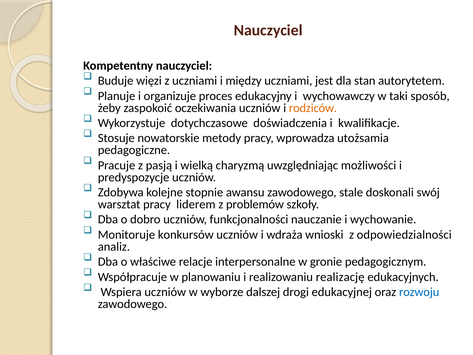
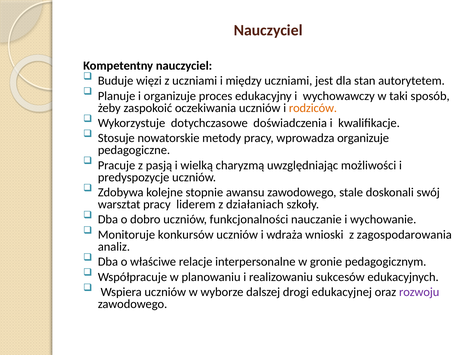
wprowadza utożsamia: utożsamia -> organizuje
problemów: problemów -> działaniach
odpowiedzialności: odpowiedzialności -> zagospodarowania
realizację: realizację -> sukcesów
rozwoju colour: blue -> purple
